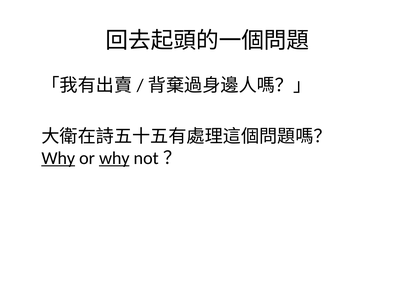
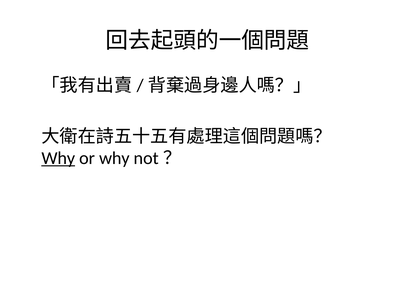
why at (114, 158) underline: present -> none
